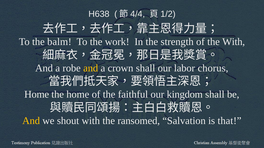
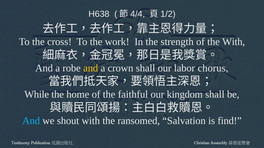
balm: balm -> cross
Home at (37, 95): Home -> While
And at (31, 121) colour: yellow -> light blue
that: that -> find
